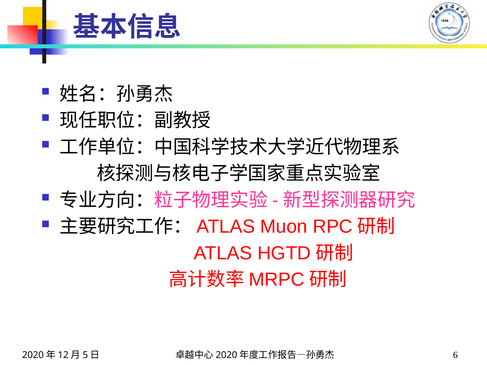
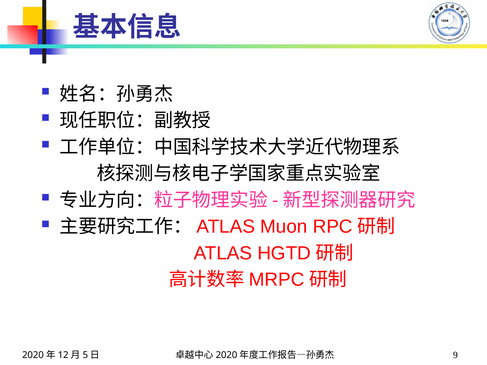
6: 6 -> 9
